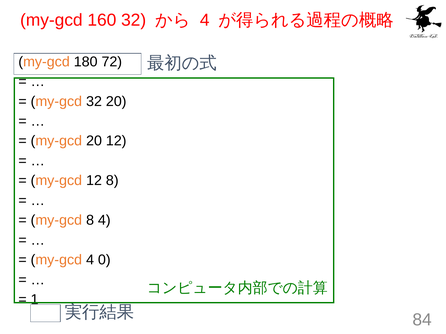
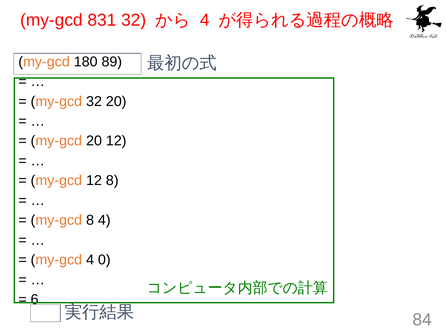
160: 160 -> 831
72: 72 -> 89
1: 1 -> 6
